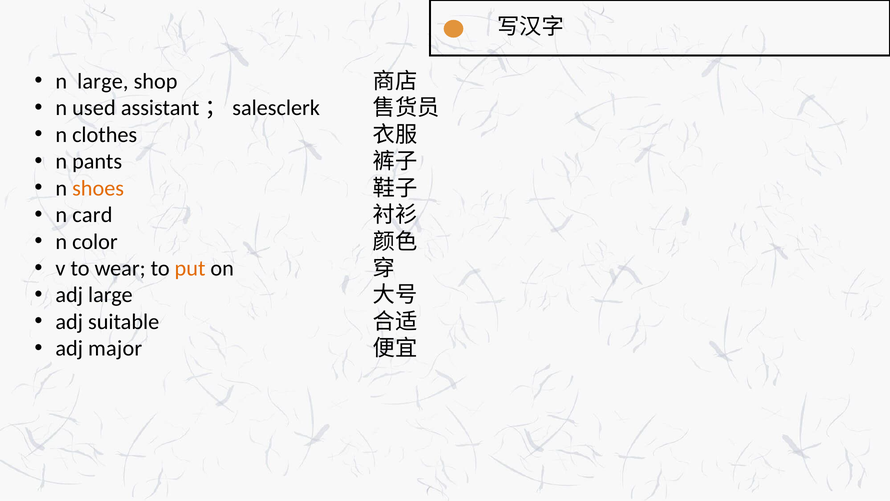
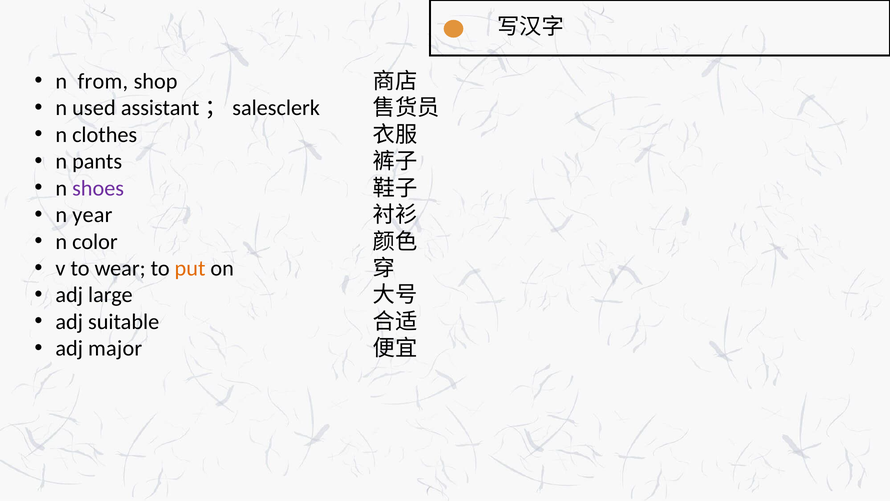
n large: large -> from
shoes colour: orange -> purple
card: card -> year
